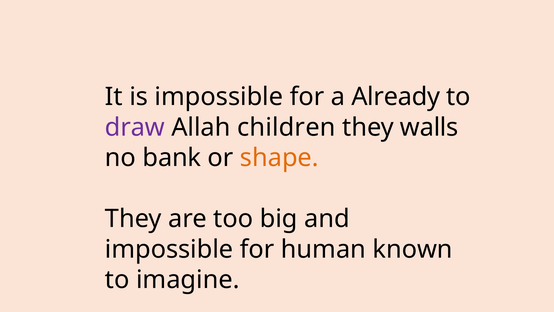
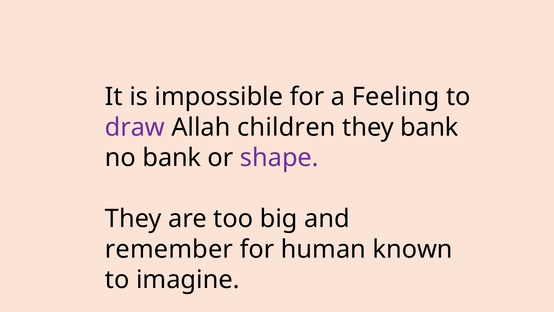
Already: Already -> Feeling
they walls: walls -> bank
shape colour: orange -> purple
impossible at (169, 249): impossible -> remember
